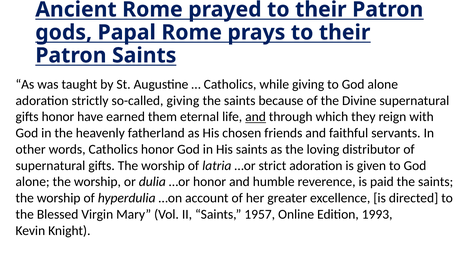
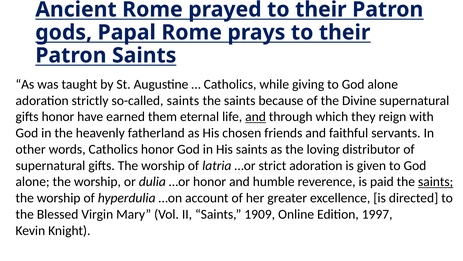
so-called giving: giving -> saints
saints at (436, 181) underline: none -> present
1957: 1957 -> 1909
1993: 1993 -> 1997
